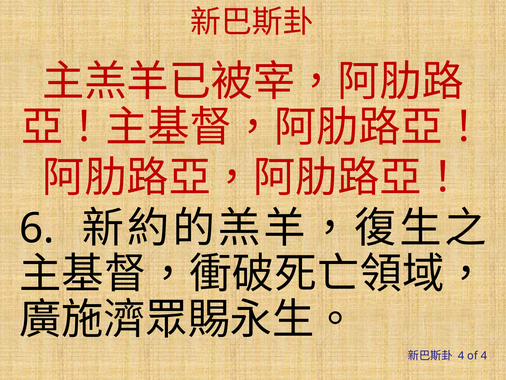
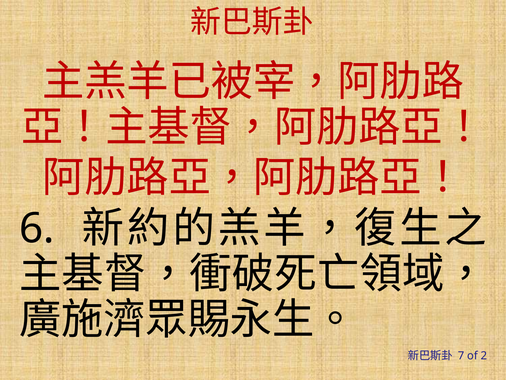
4 at (461, 355): 4 -> 7
of 4: 4 -> 2
